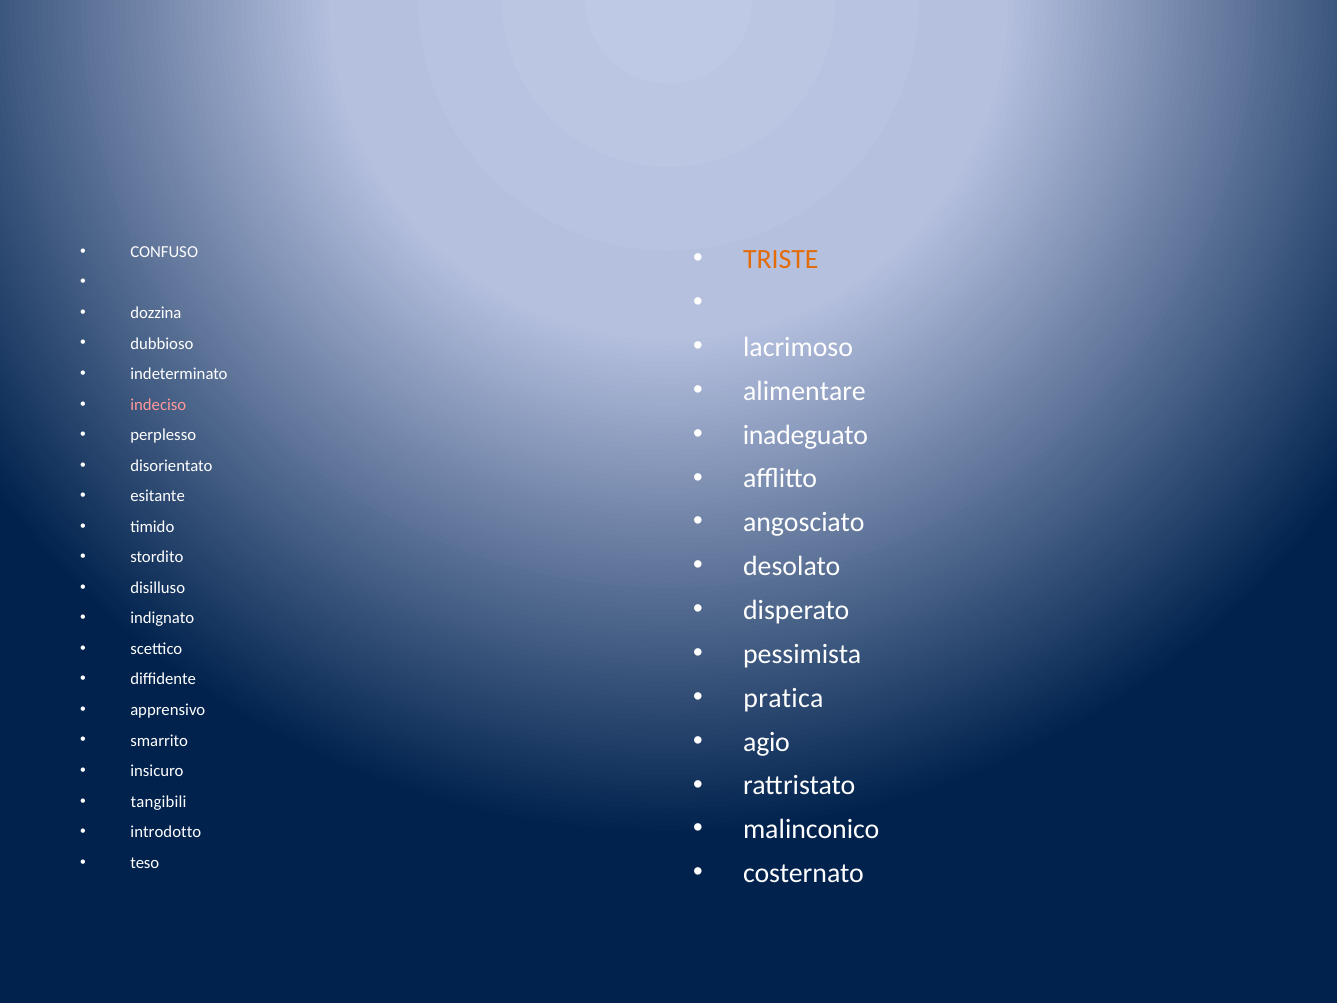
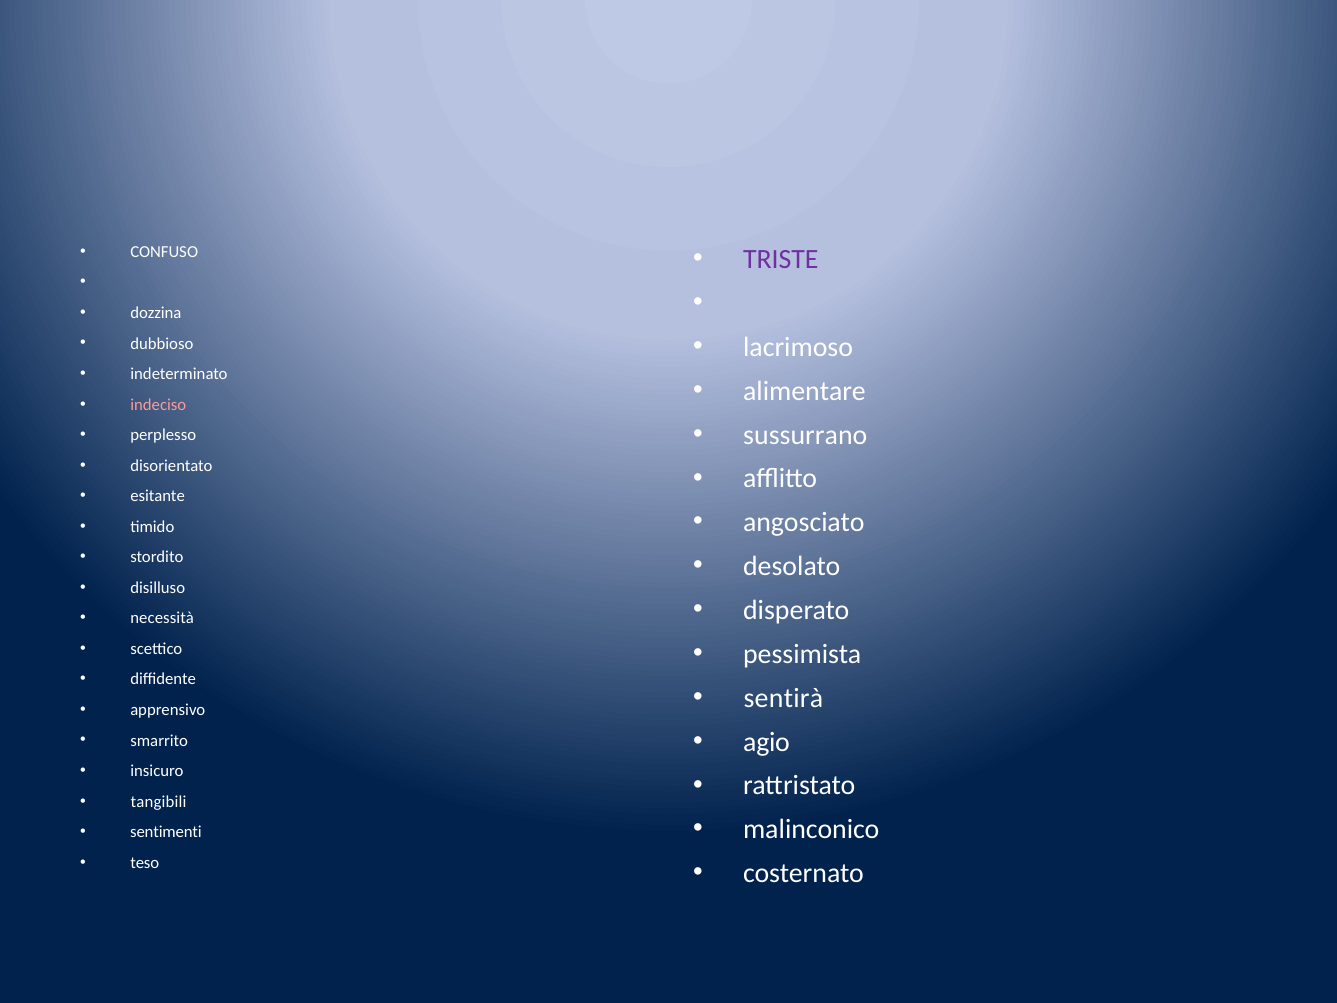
TRISTE colour: orange -> purple
inadeguato: inadeguato -> sussurrano
indignato: indignato -> necessità
pratica: pratica -> sentirà
introdotto: introdotto -> sentimenti
